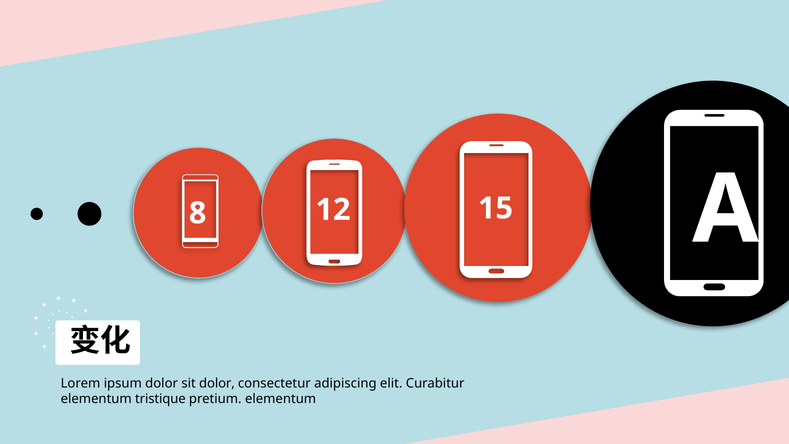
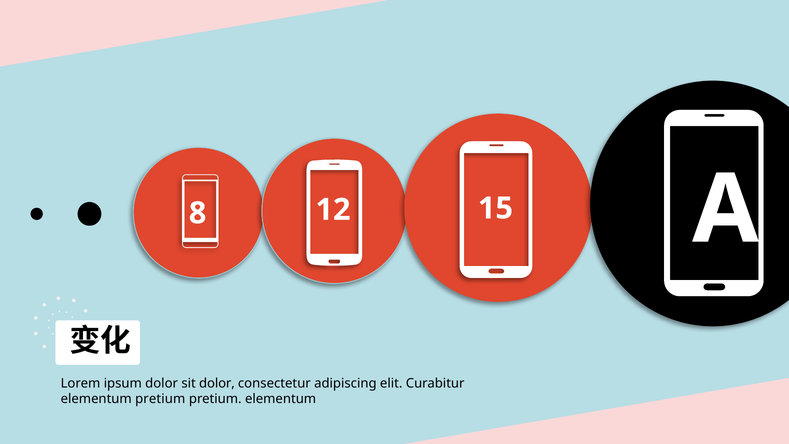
elementum tristique: tristique -> pretium
